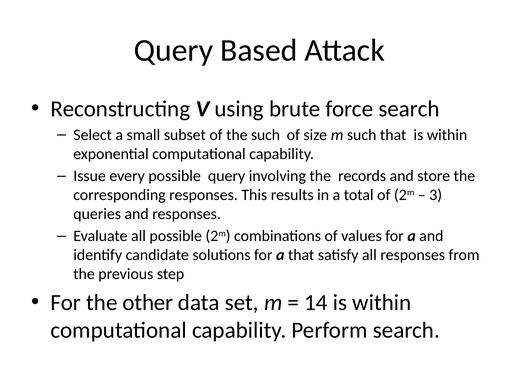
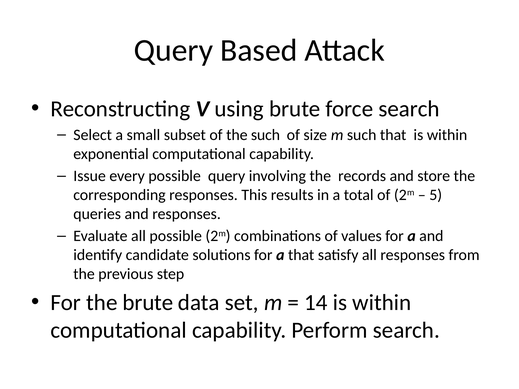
3: 3 -> 5
the other: other -> brute
